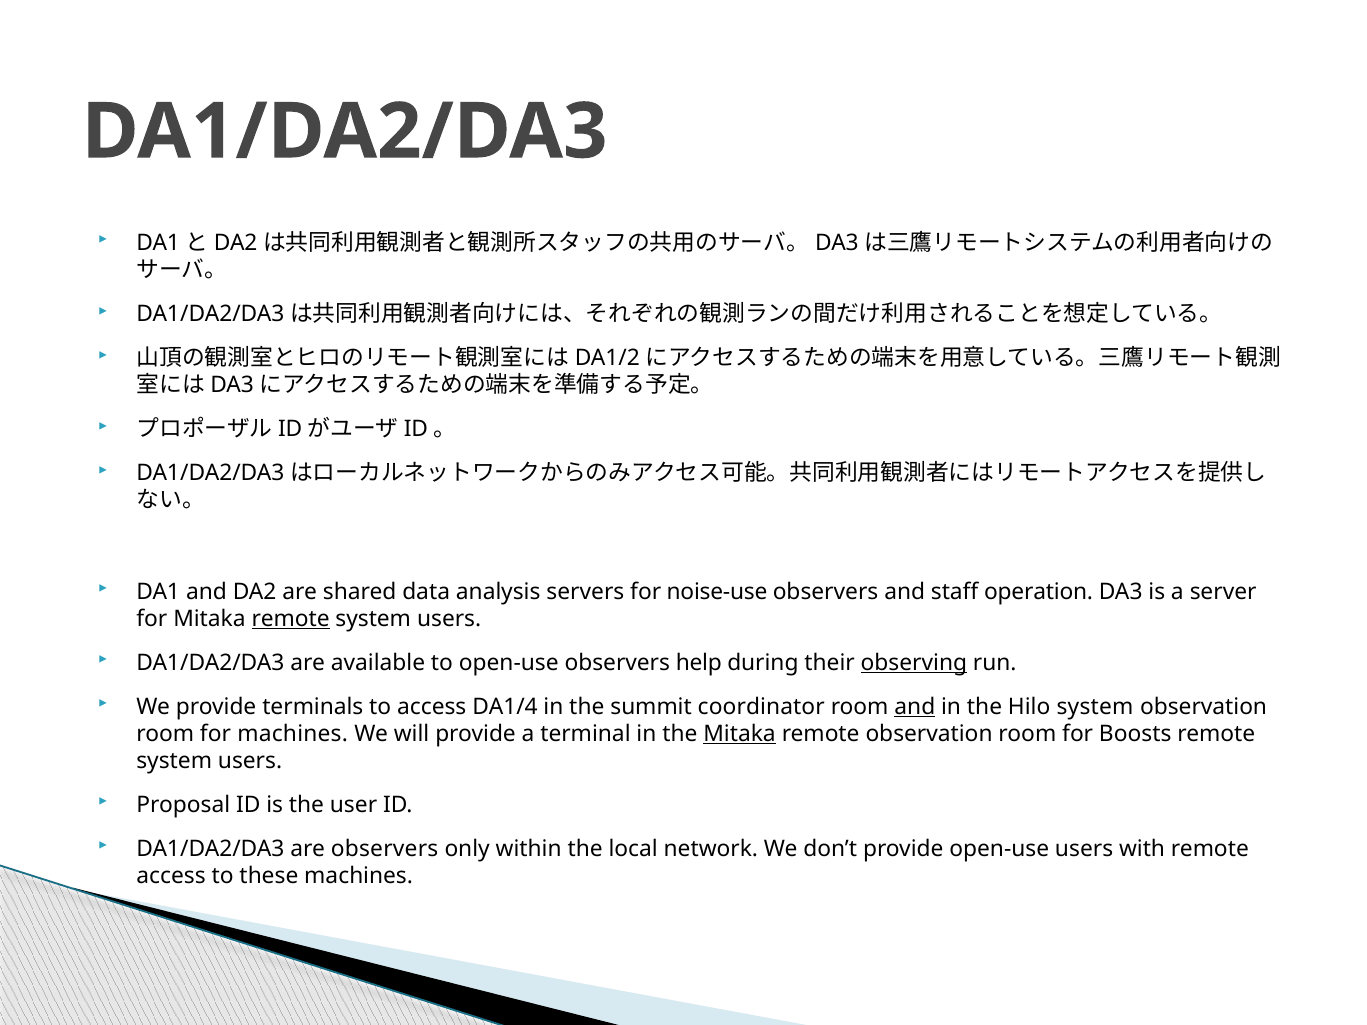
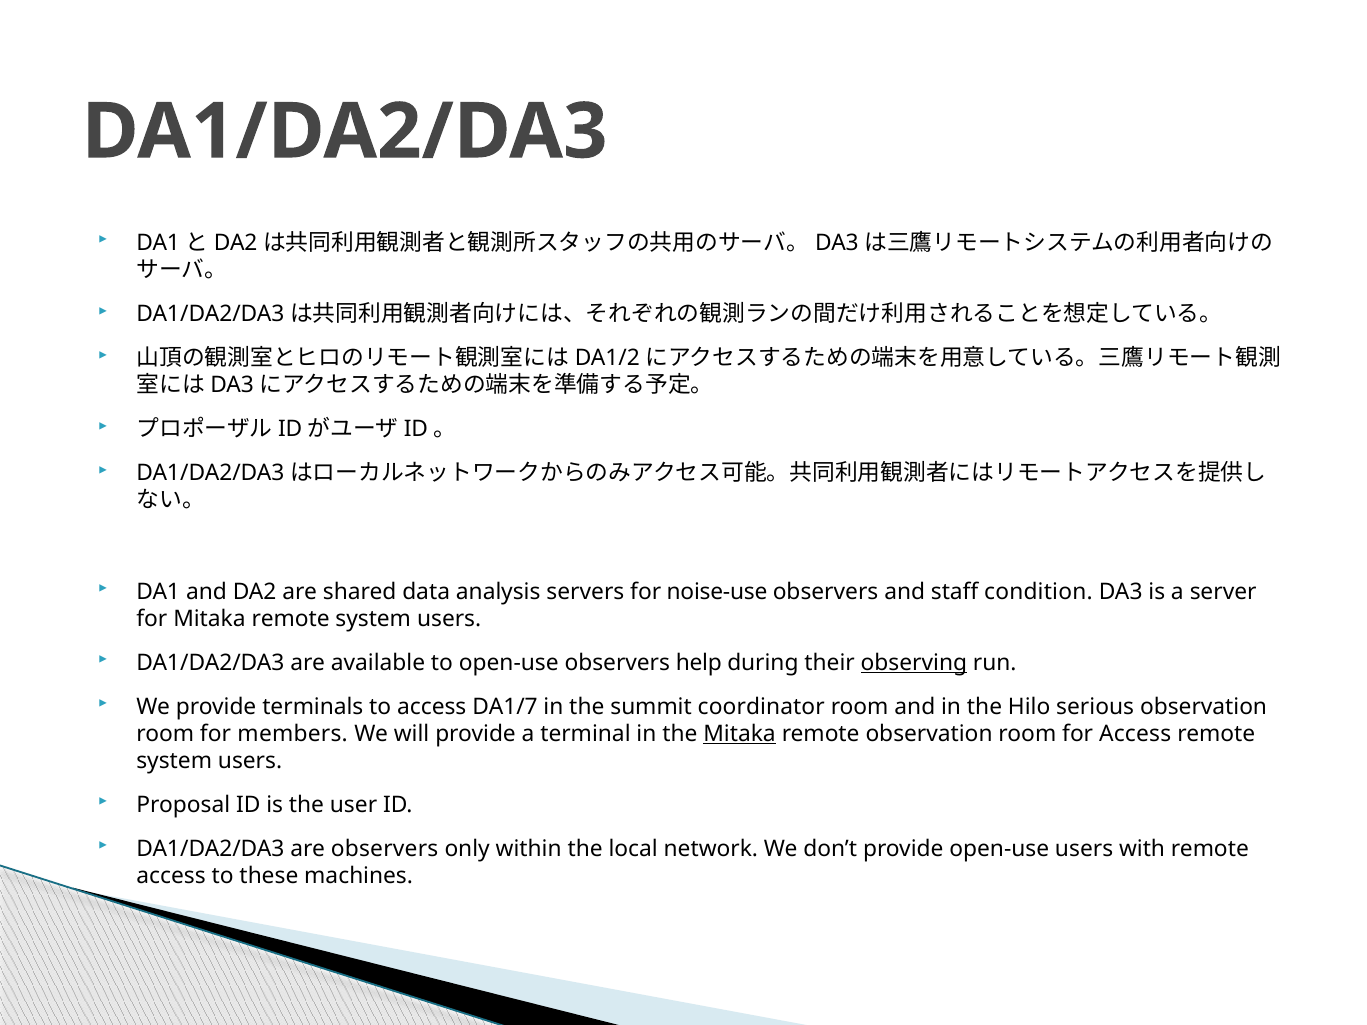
operation: operation -> condition
remote at (291, 619) underline: present -> none
DA1/4: DA1/4 -> DA1/7
and at (915, 707) underline: present -> none
Hilo system: system -> serious
for machines: machines -> members
for Boosts: Boosts -> Access
